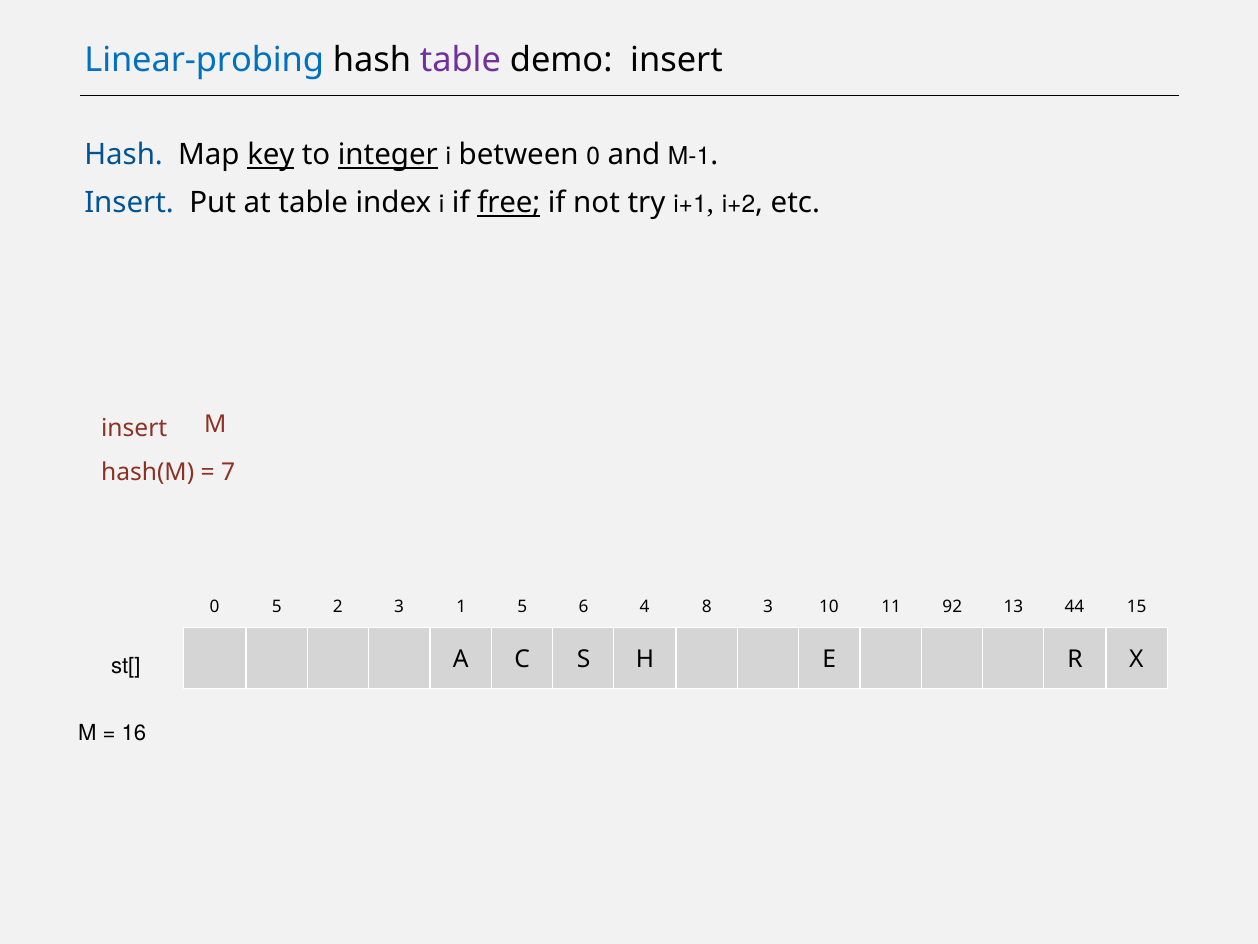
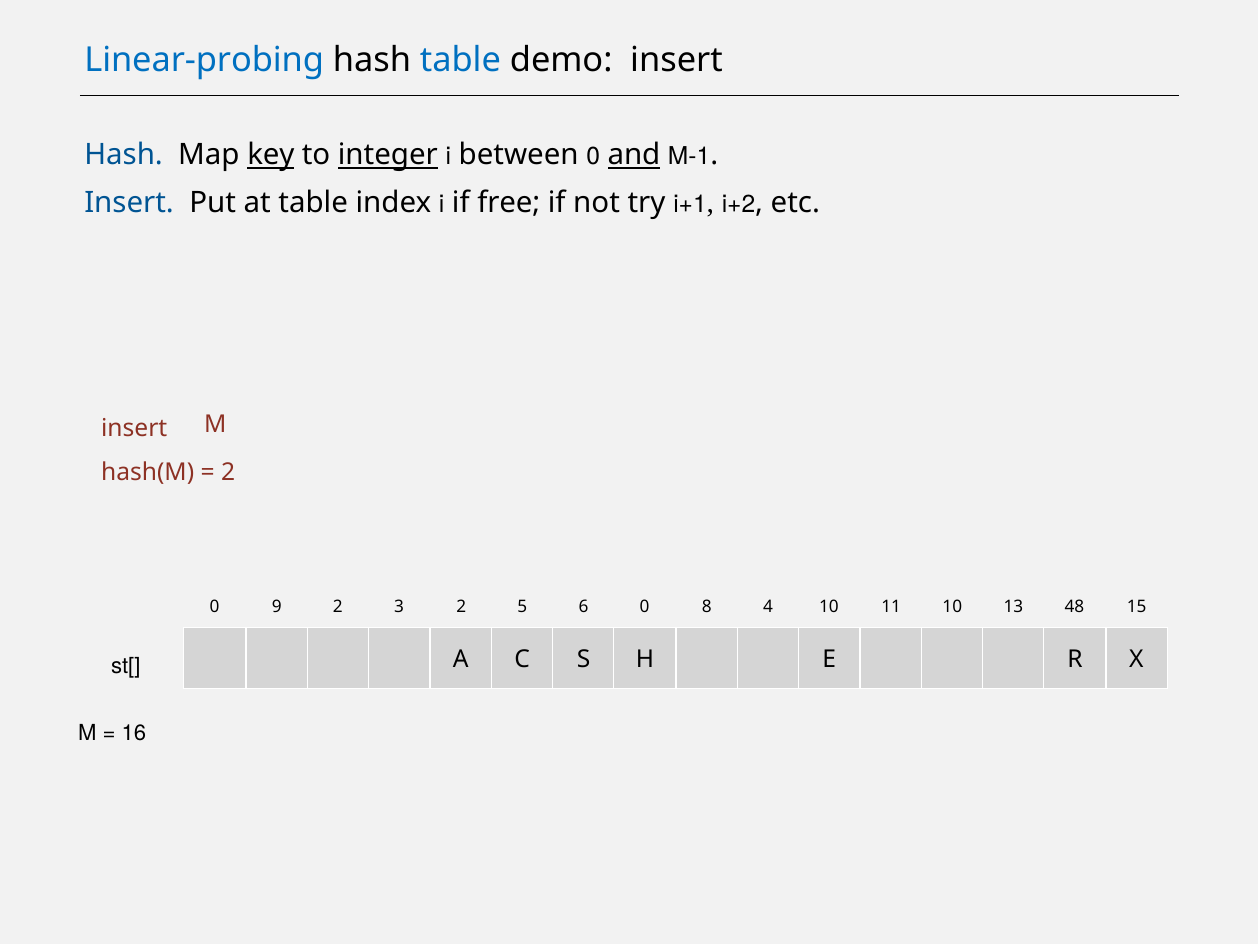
table at (460, 60) colour: purple -> blue
and underline: none -> present
free underline: present -> none
7 at (228, 472): 7 -> 2
0 5: 5 -> 9
3 1: 1 -> 2
6 4: 4 -> 0
8 3: 3 -> 4
11 92: 92 -> 10
44: 44 -> 48
